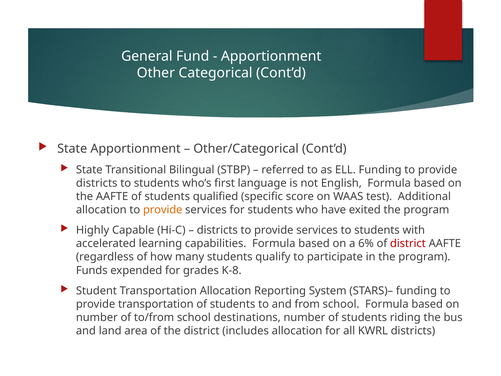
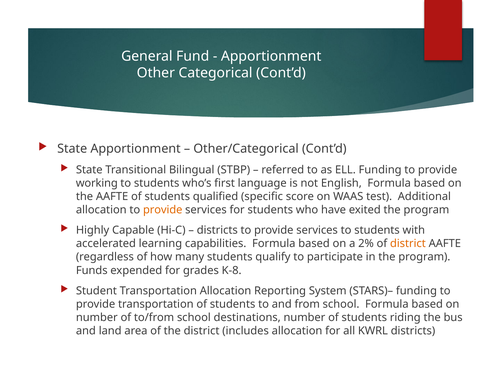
districts at (97, 183): districts -> working
6%: 6% -> 2%
district at (408, 243) colour: red -> orange
